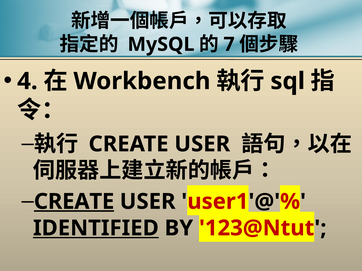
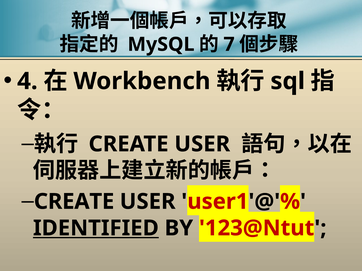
CREATE at (74, 202) underline: present -> none
